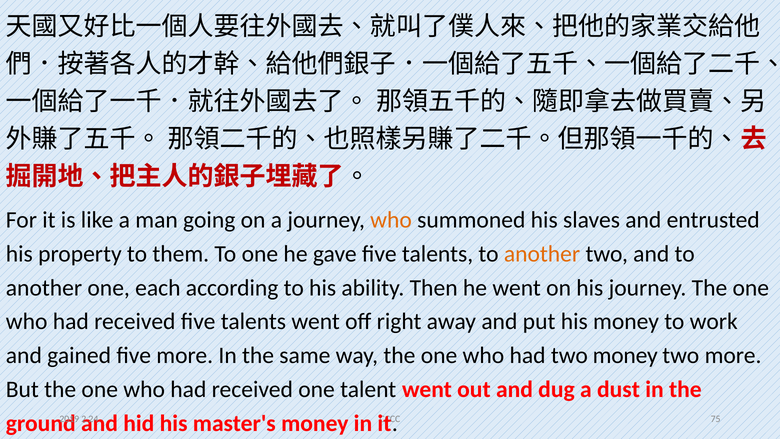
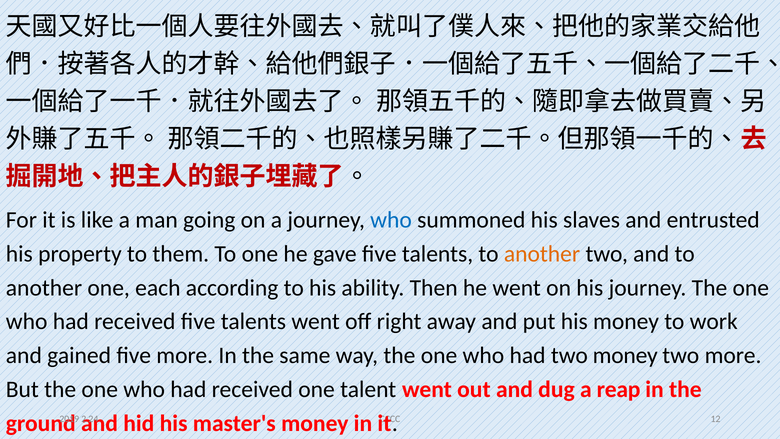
who at (391, 220) colour: orange -> blue
dust: dust -> reap
75: 75 -> 12
